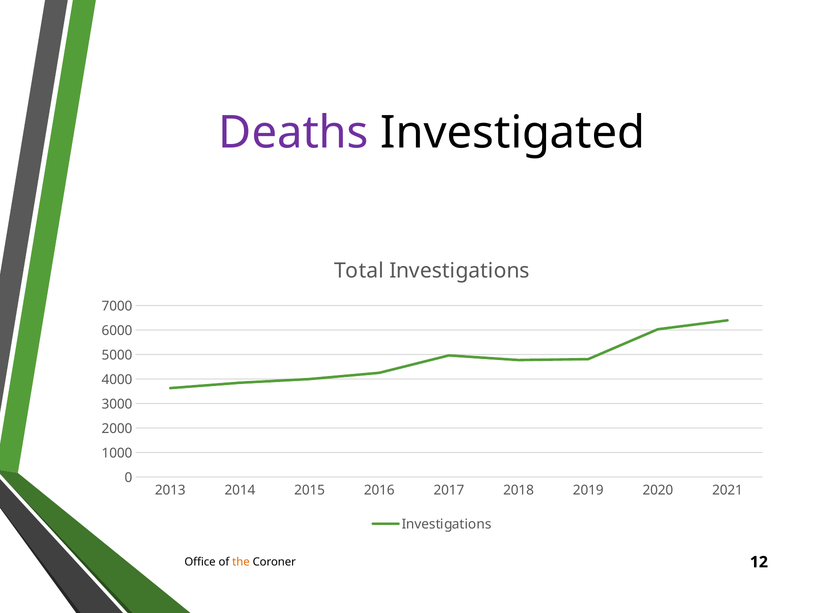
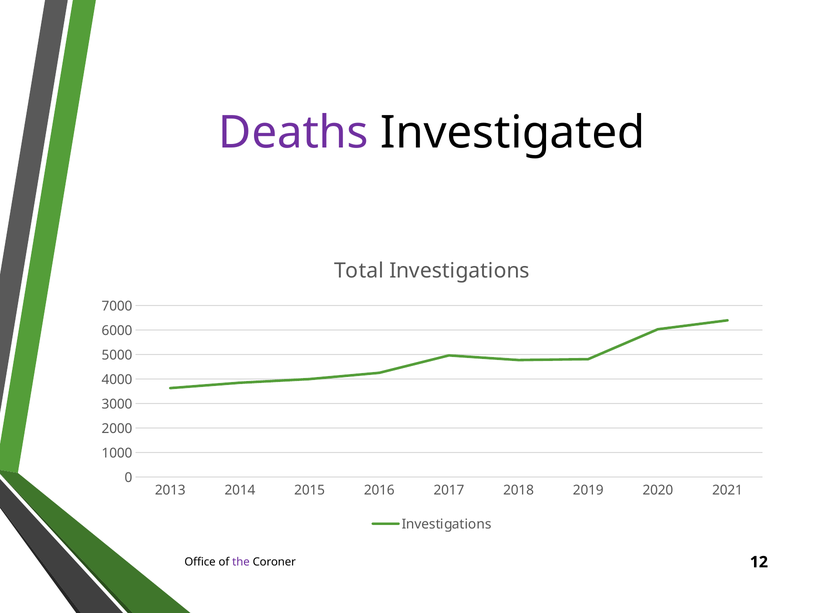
the colour: orange -> purple
